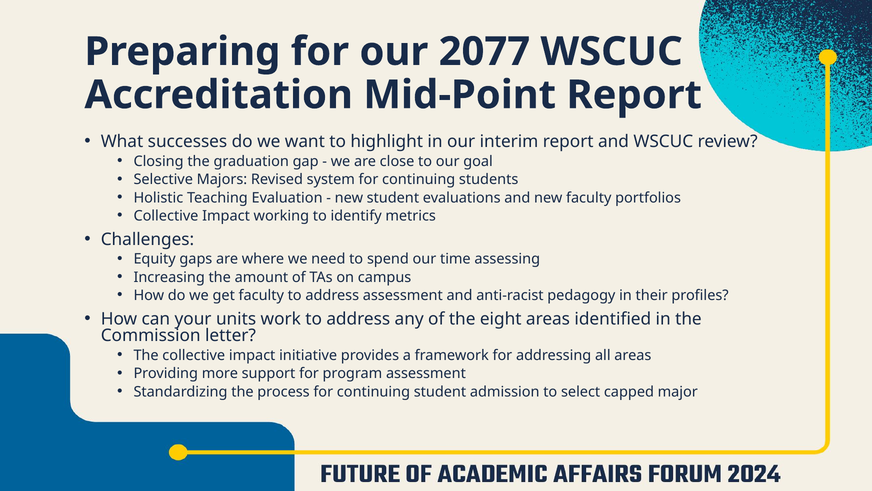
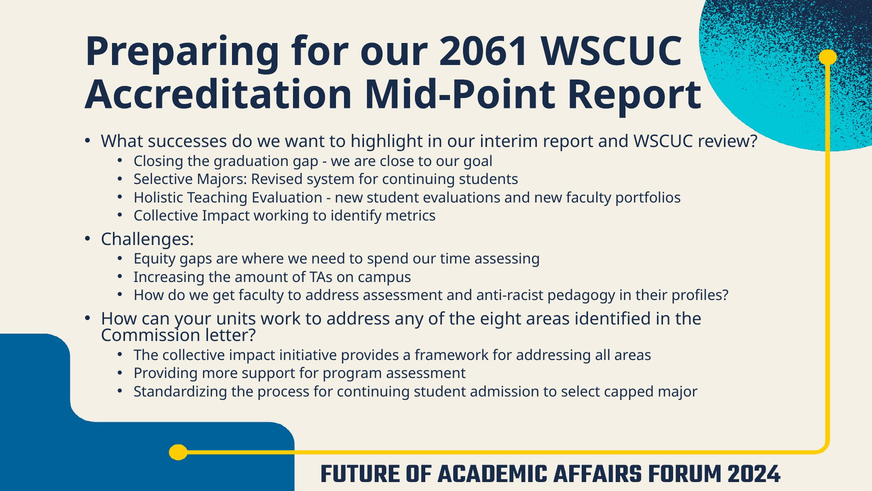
2077: 2077 -> 2061
